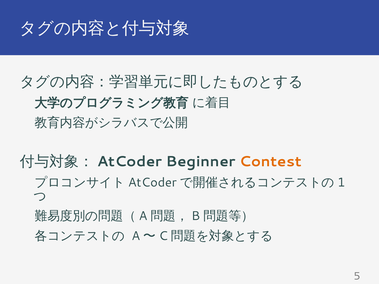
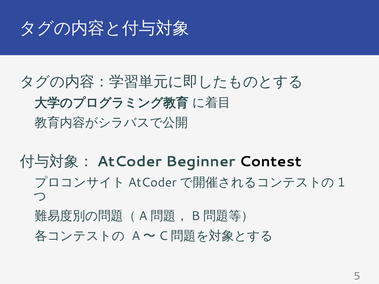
Contest colour: orange -> black
